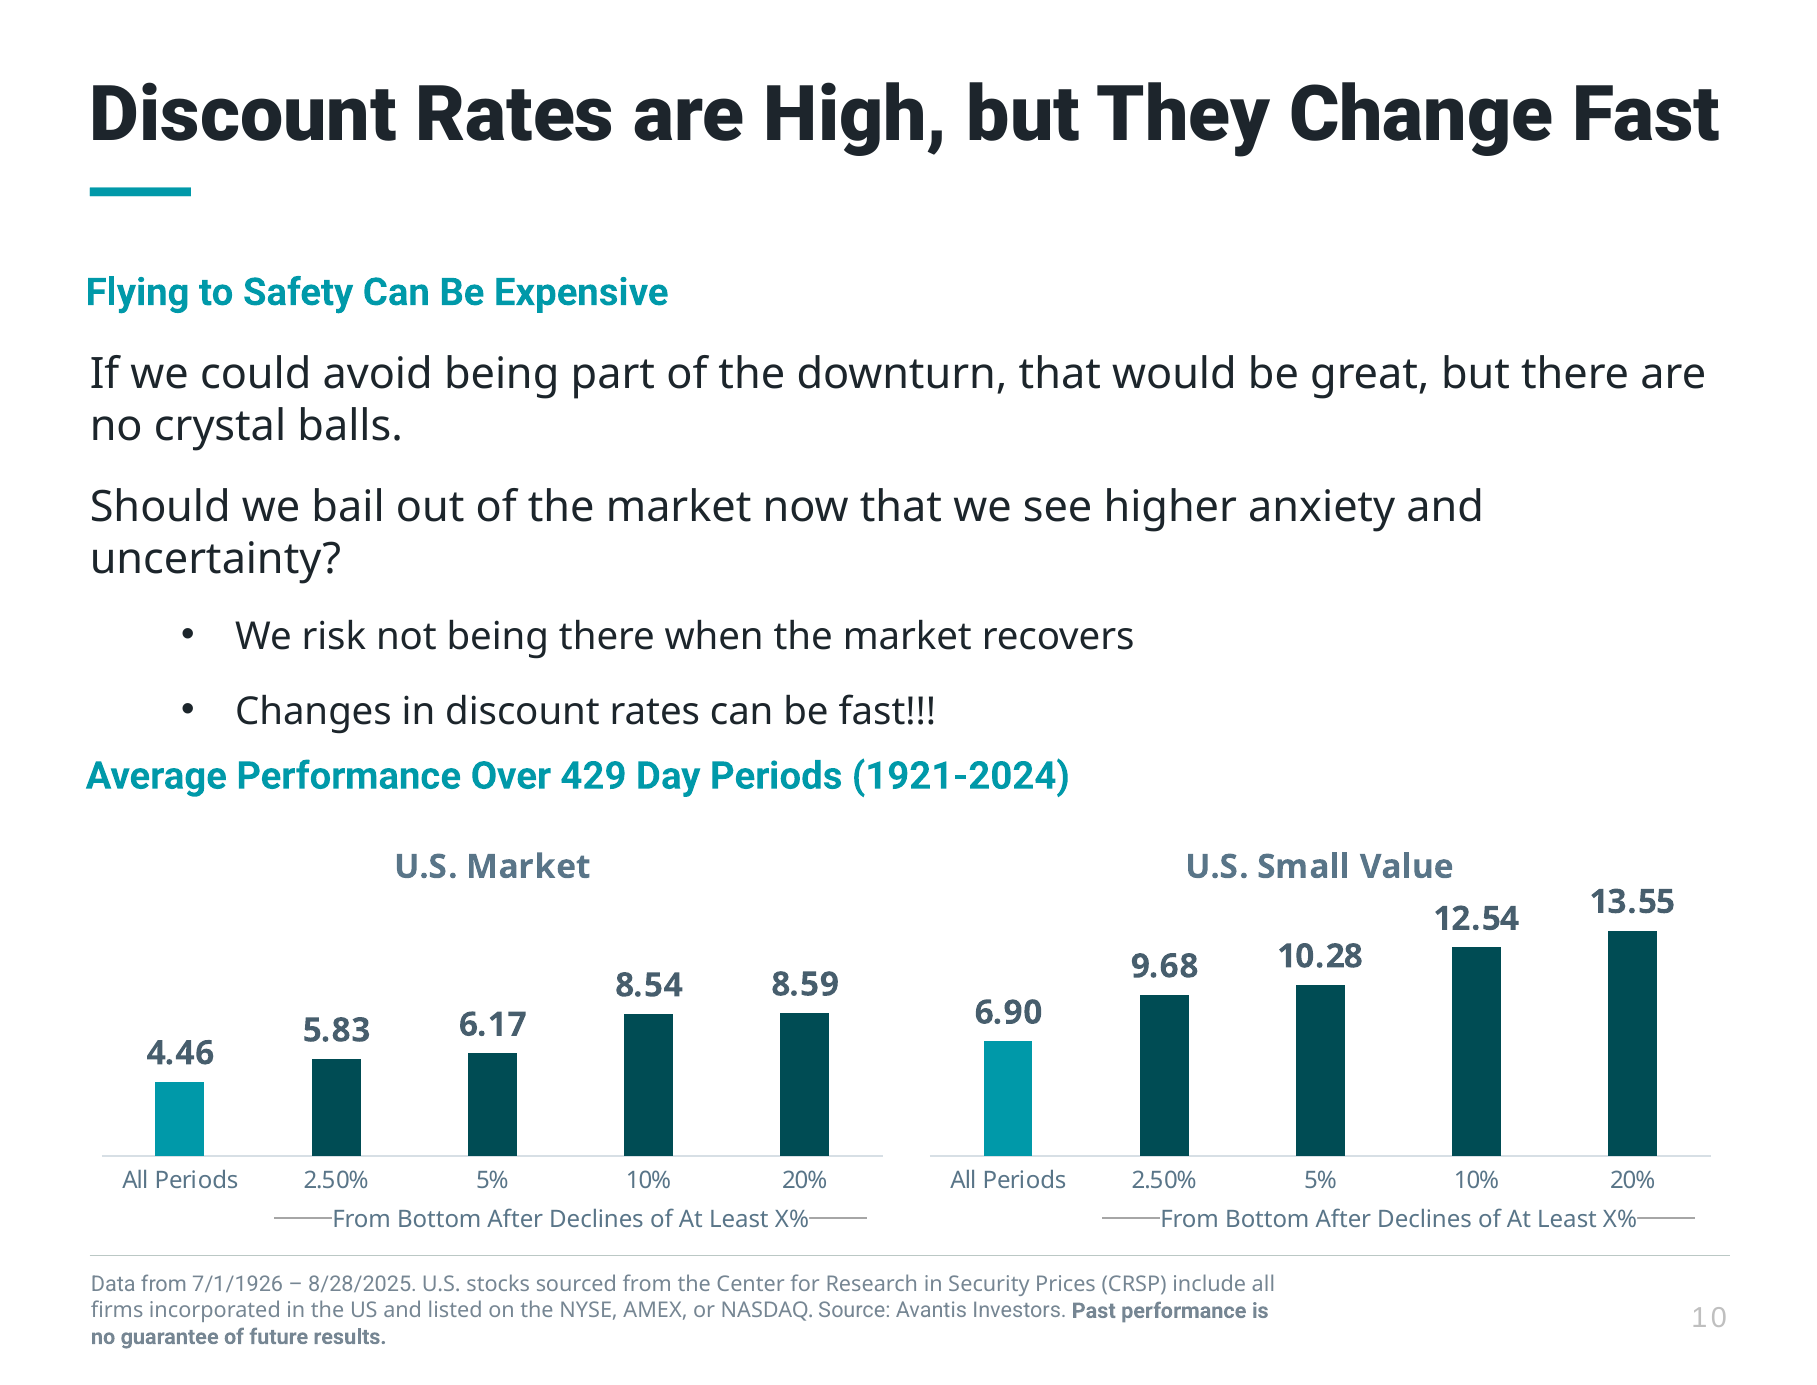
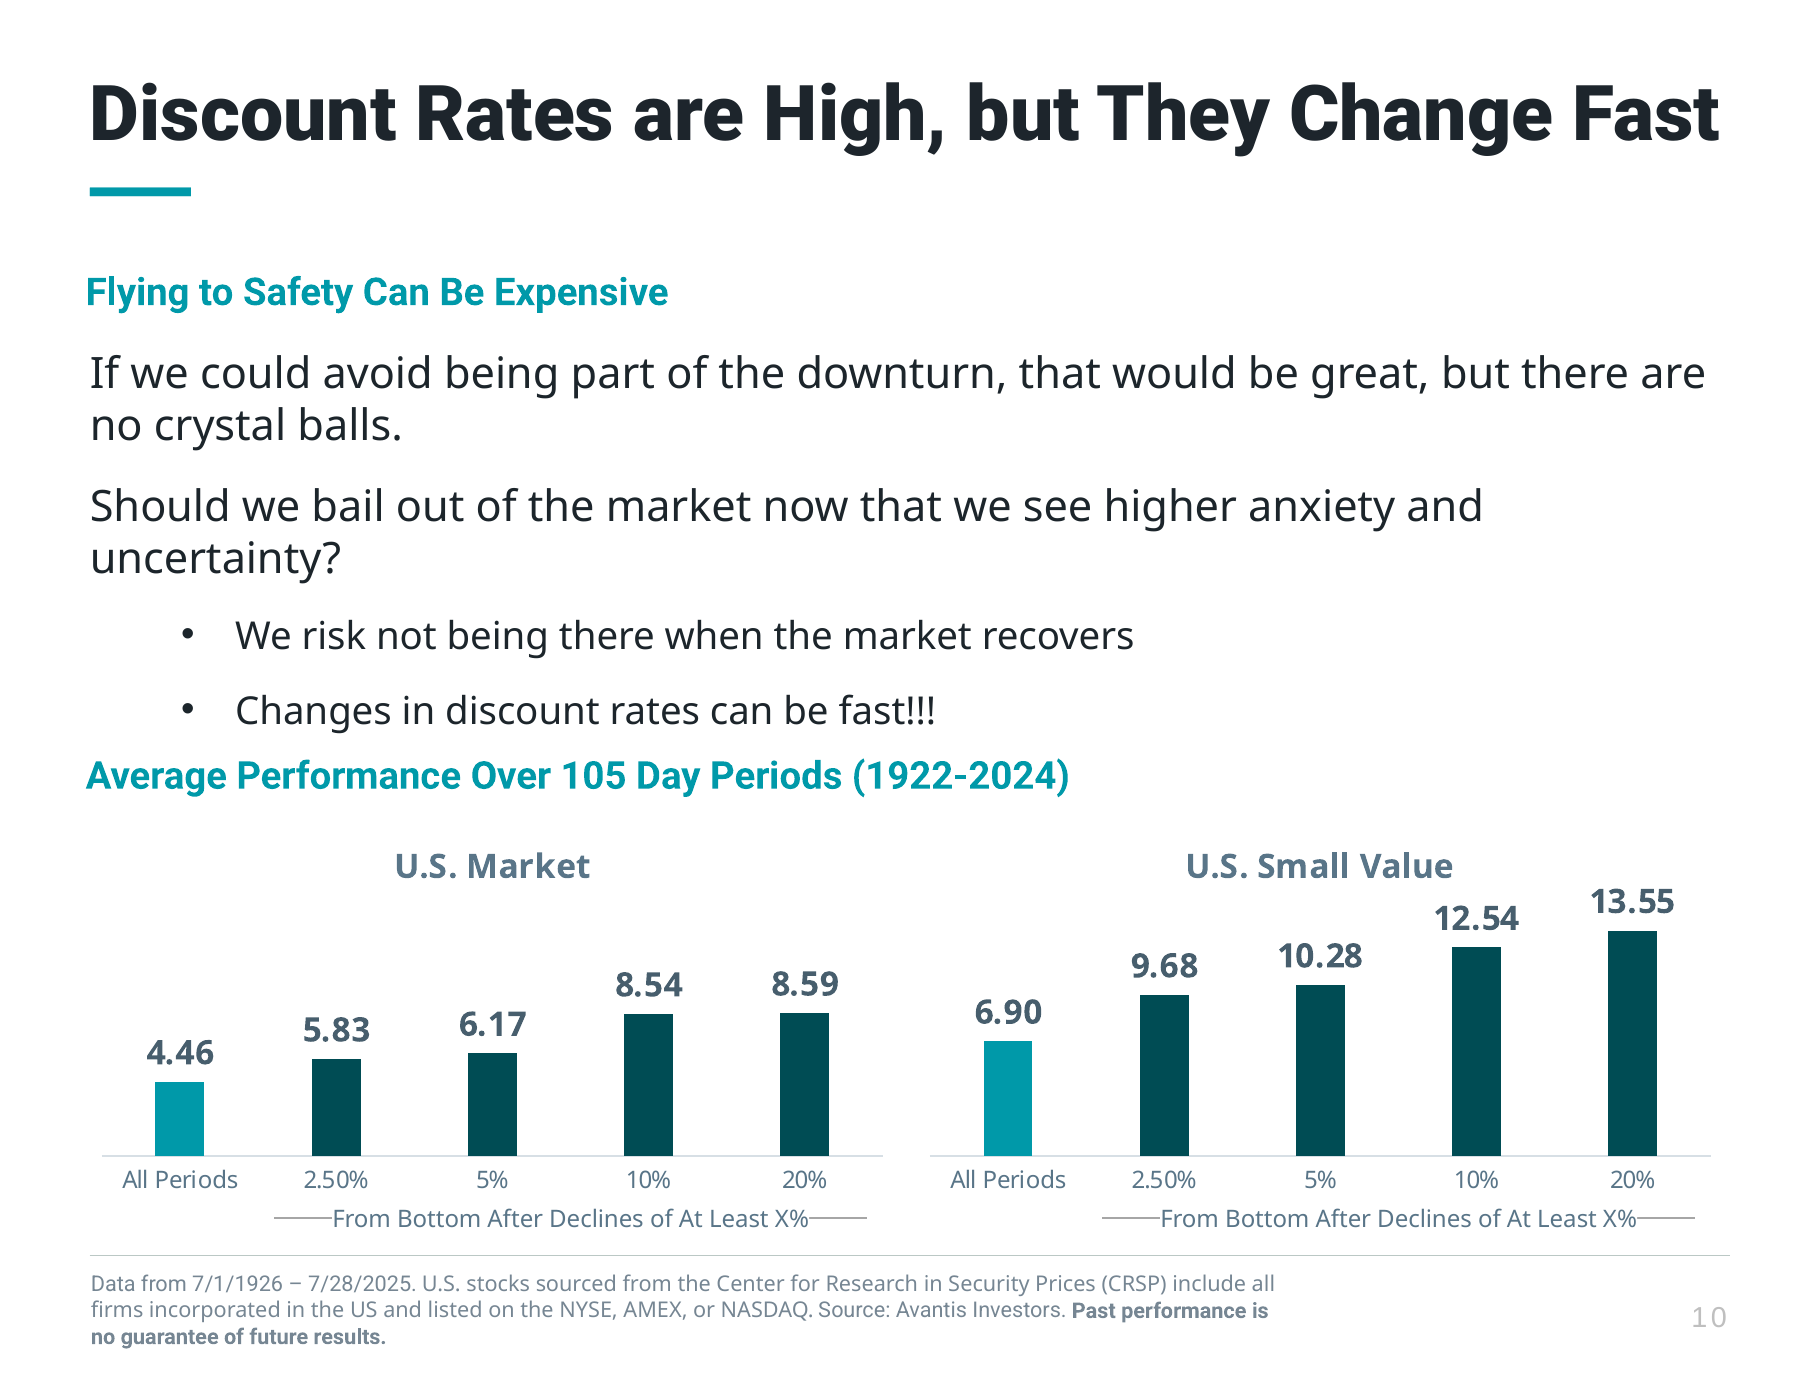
429: 429 -> 105
1921-2024: 1921-2024 -> 1922-2024
8/28/2025: 8/28/2025 -> 7/28/2025
